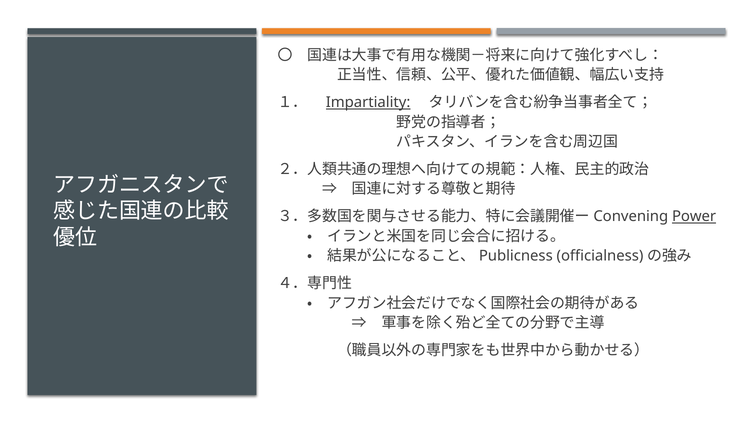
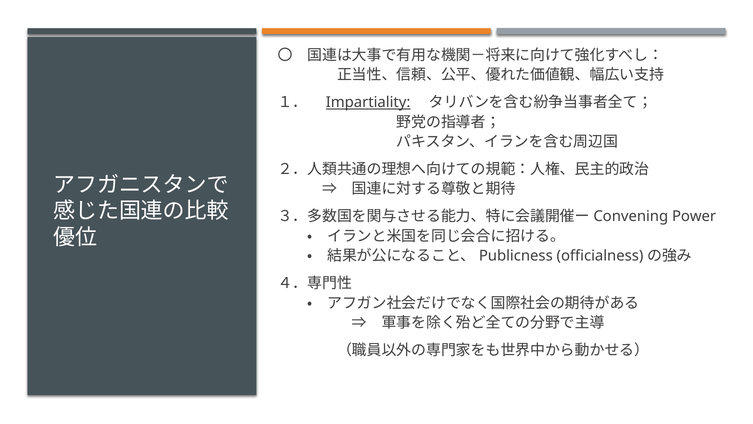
Power underline: present -> none
